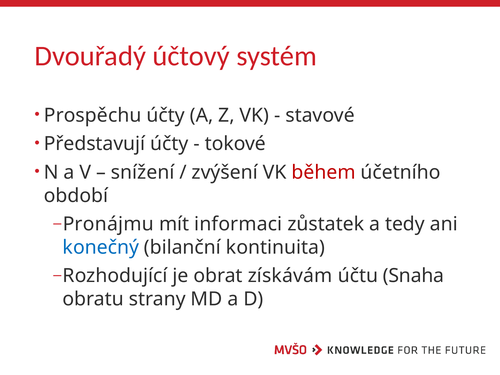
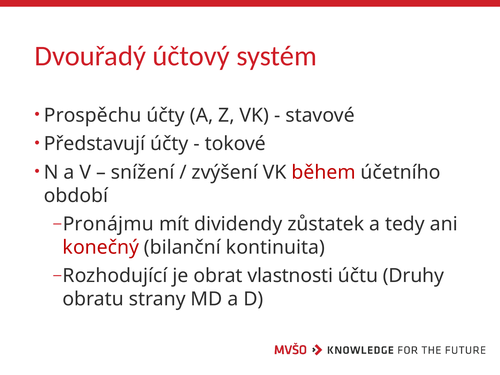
informaci: informaci -> dividendy
konečný colour: blue -> red
získávám: získávám -> vlastnosti
Snaha: Snaha -> Druhy
